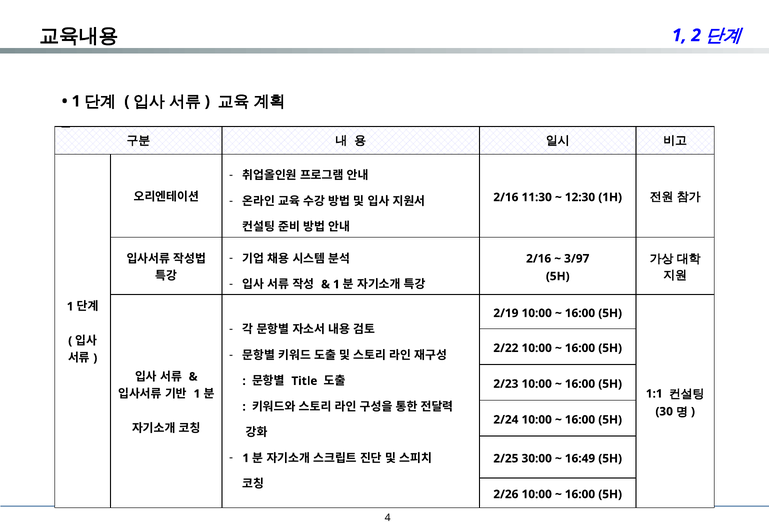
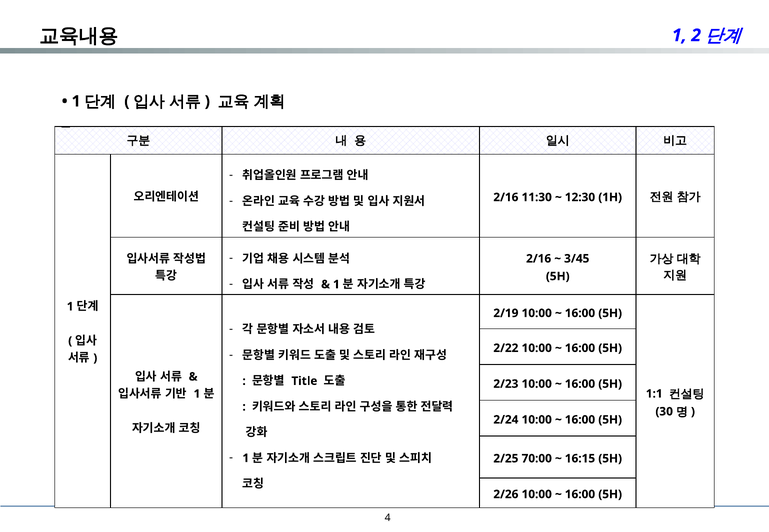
3/97: 3/97 -> 3/45
30:00: 30:00 -> 70:00
16:49: 16:49 -> 16:15
